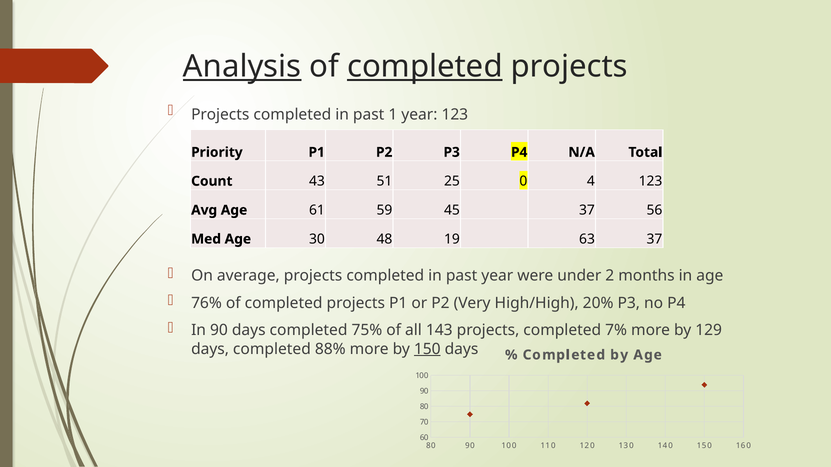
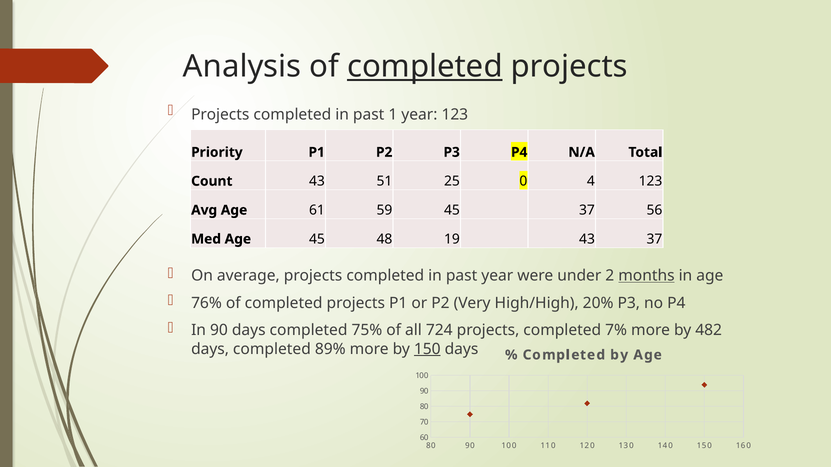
Analysis underline: present -> none
Age 30: 30 -> 45
19 63: 63 -> 43
months underline: none -> present
143: 143 -> 724
129: 129 -> 482
88%: 88% -> 89%
